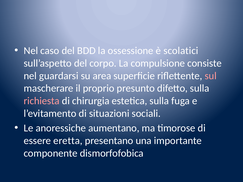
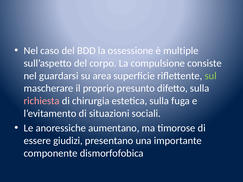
scolatici: scolatici -> multiple
sul colour: pink -> light green
eretta: eretta -> giudizi
